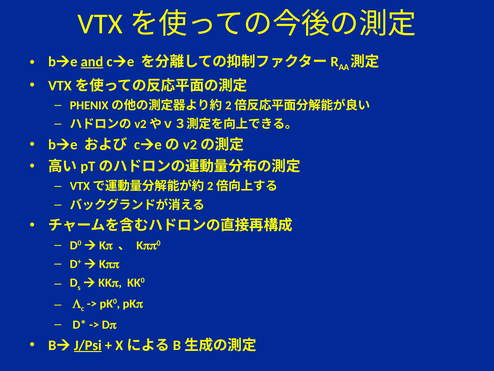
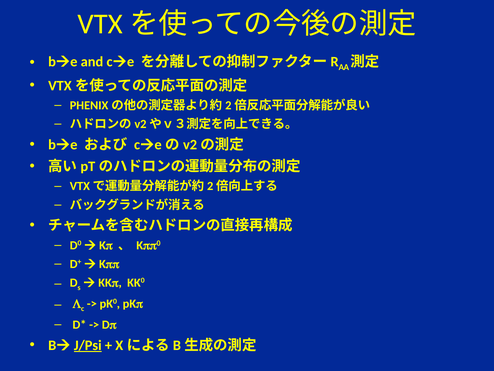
and underline: present -> none
